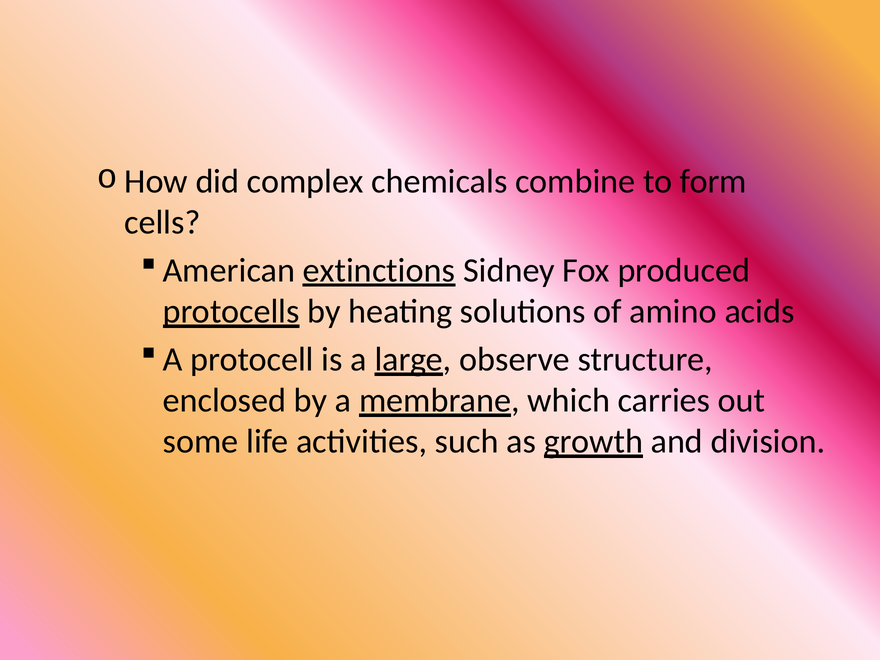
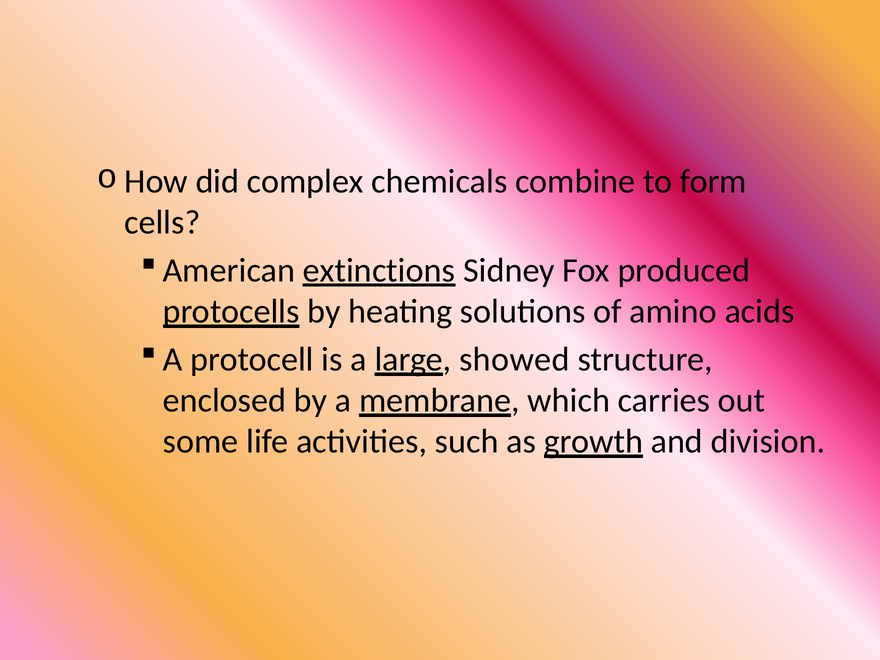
observe: observe -> showed
